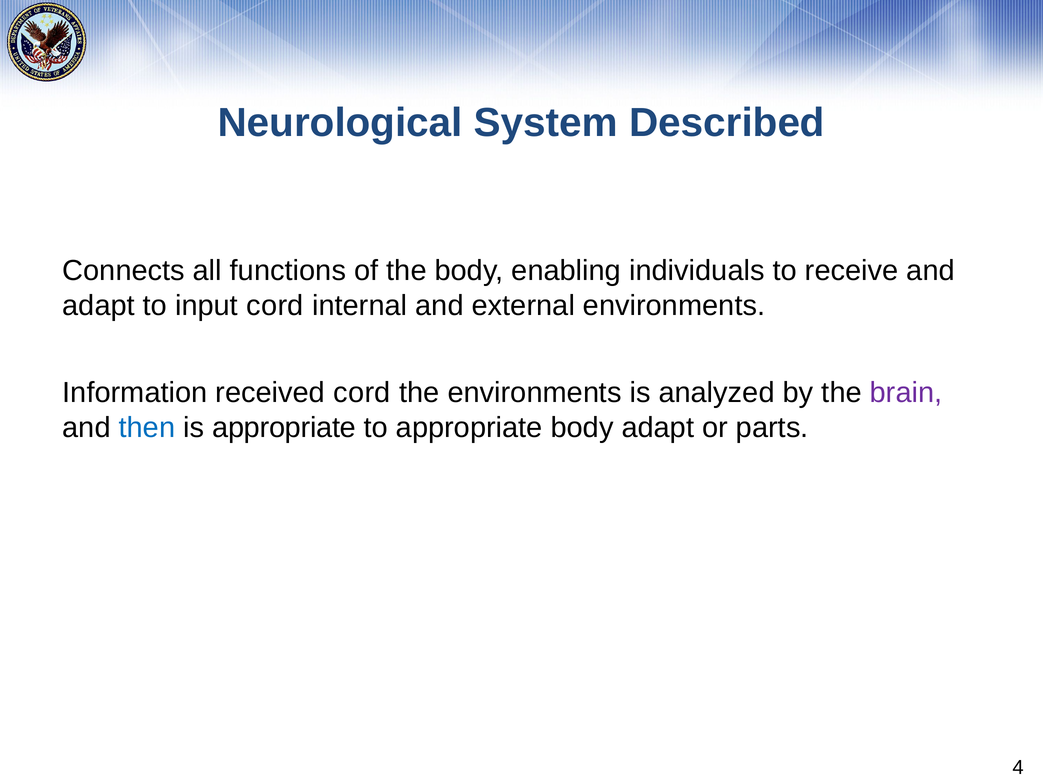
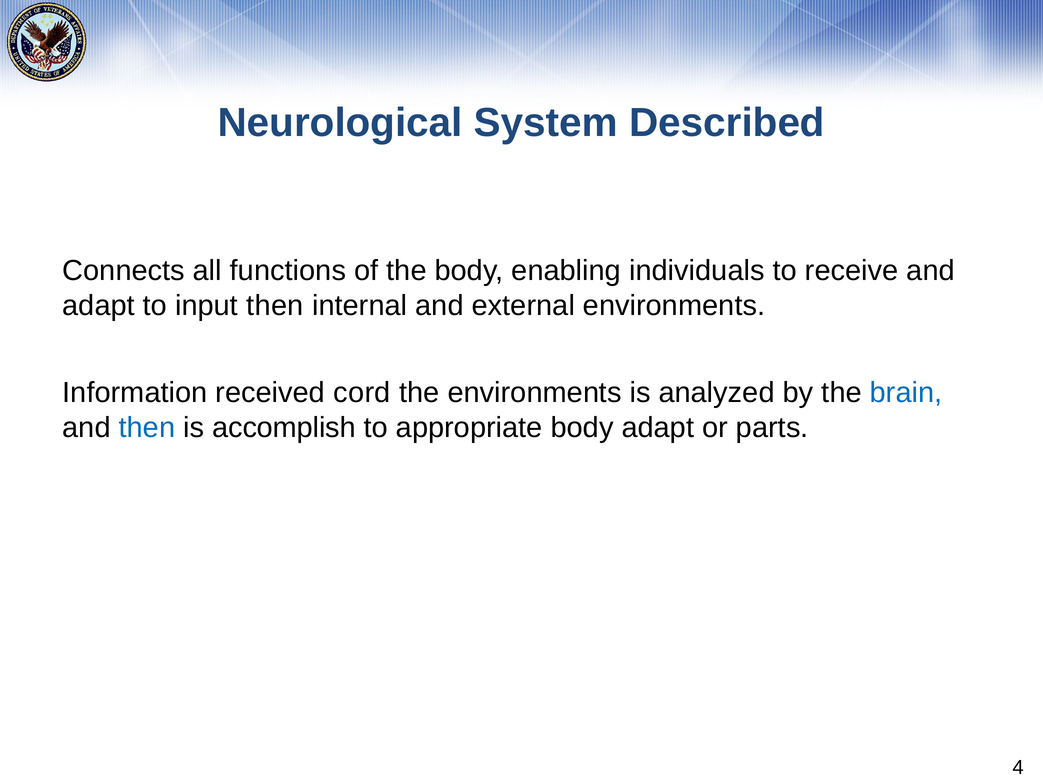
input cord: cord -> then
brain colour: purple -> blue
is appropriate: appropriate -> accomplish
